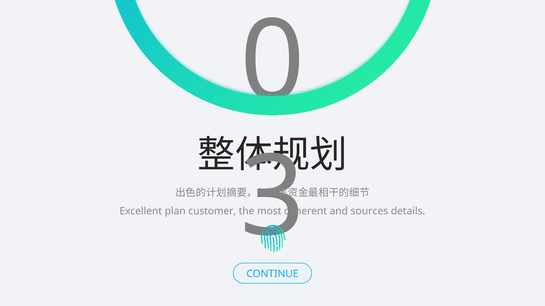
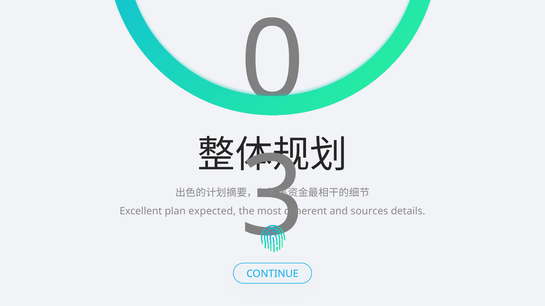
customer: customer -> expected
